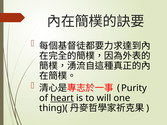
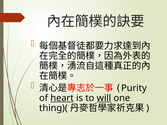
will underline: none -> present
